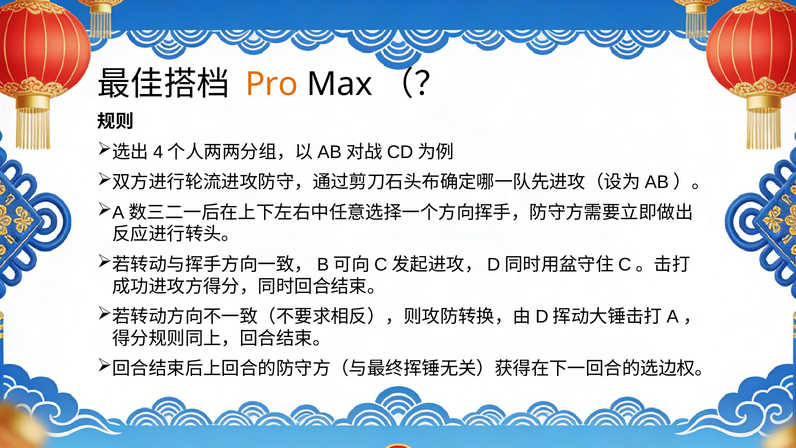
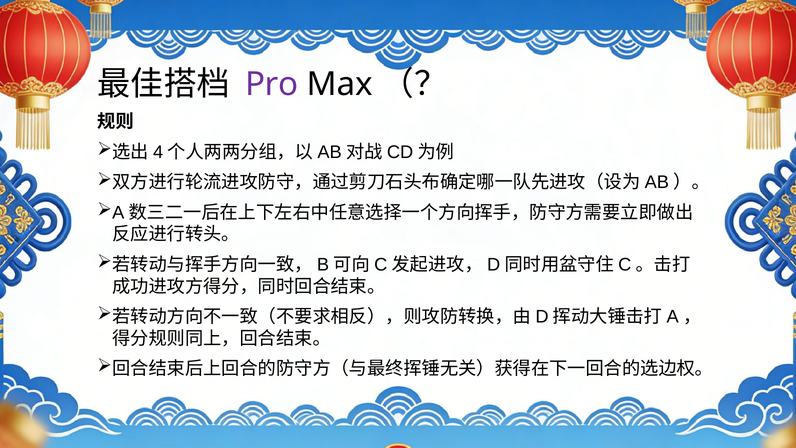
Pro colour: orange -> purple
